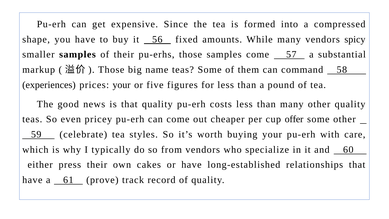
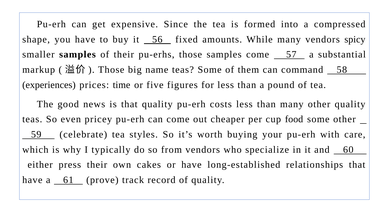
prices your: your -> time
offer: offer -> food
